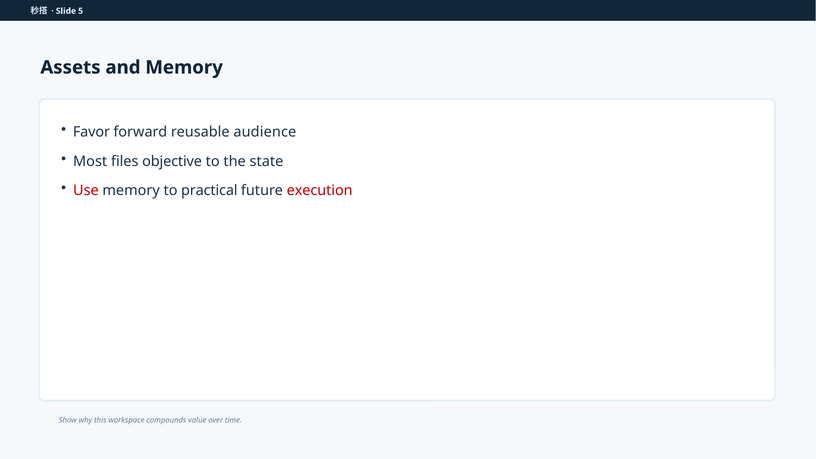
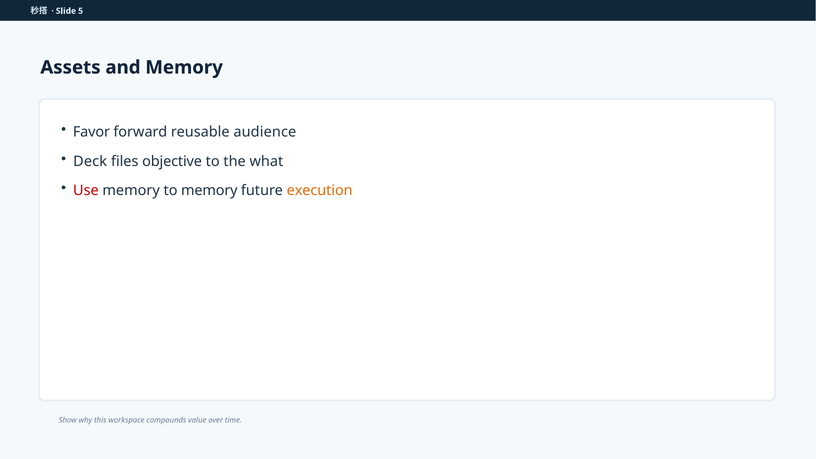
Most: Most -> Deck
state: state -> what
to practical: practical -> memory
execution colour: red -> orange
